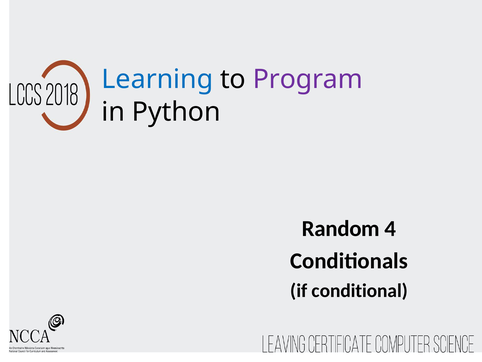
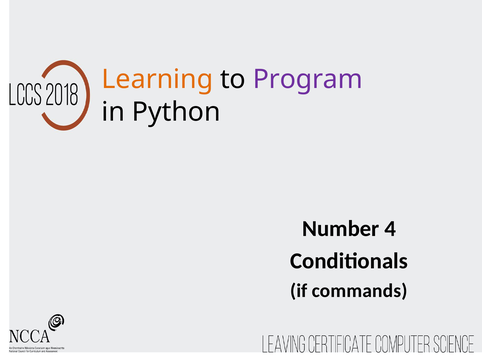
Learning colour: blue -> orange
Random: Random -> Number
conditional: conditional -> commands
